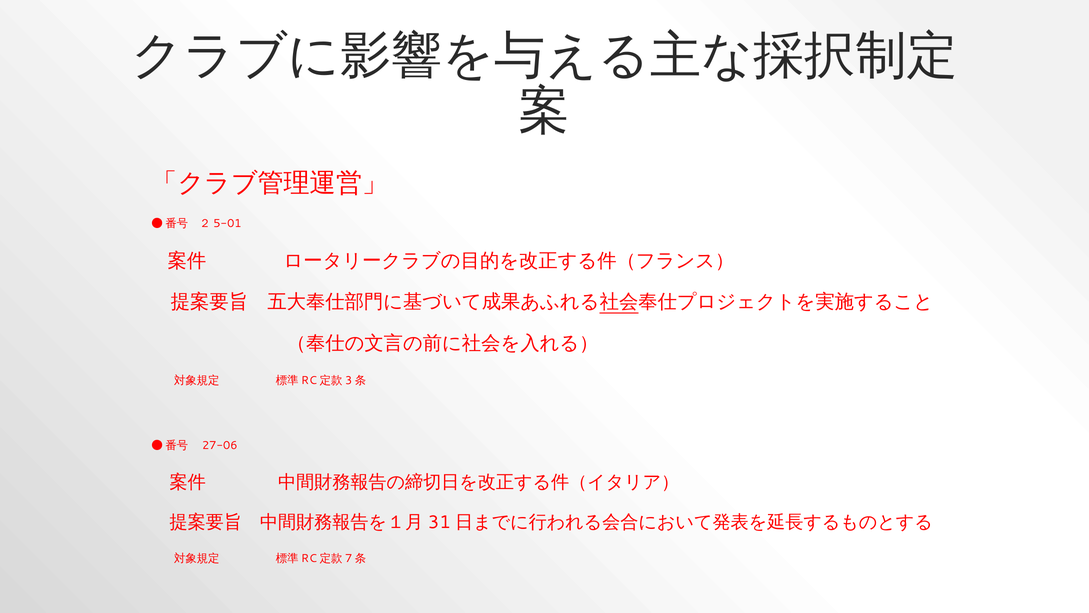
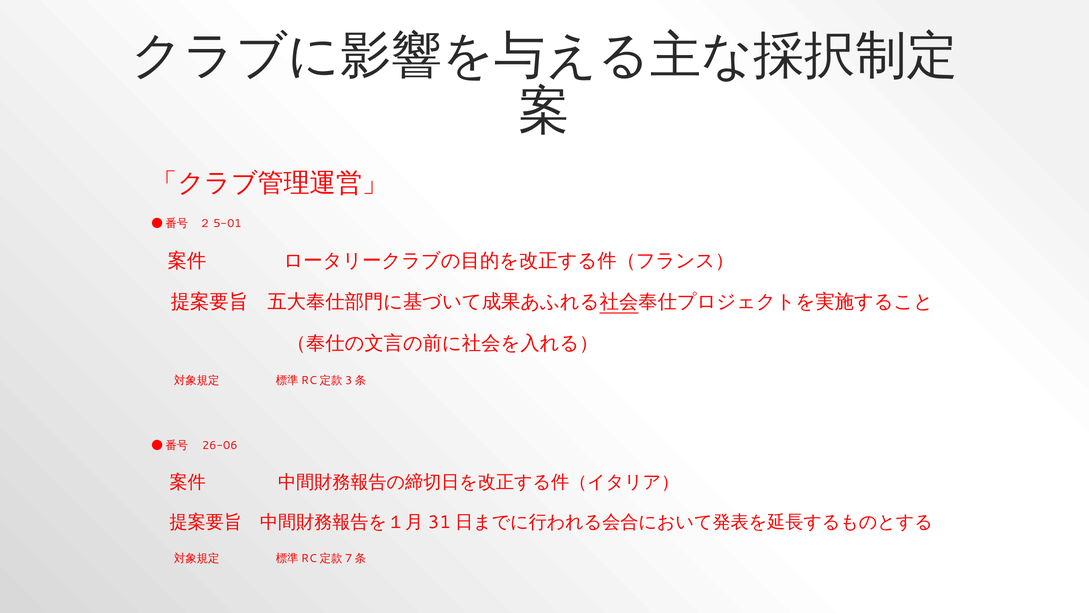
27-06: 27-06 -> 26-06
